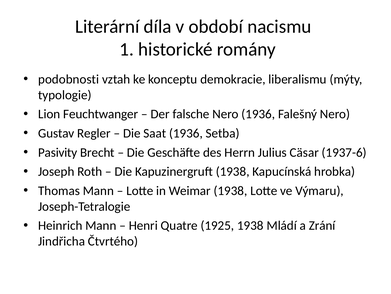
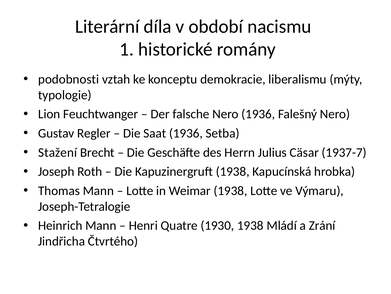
Pasivity: Pasivity -> Stažení
1937-6: 1937-6 -> 1937-7
1925: 1925 -> 1930
